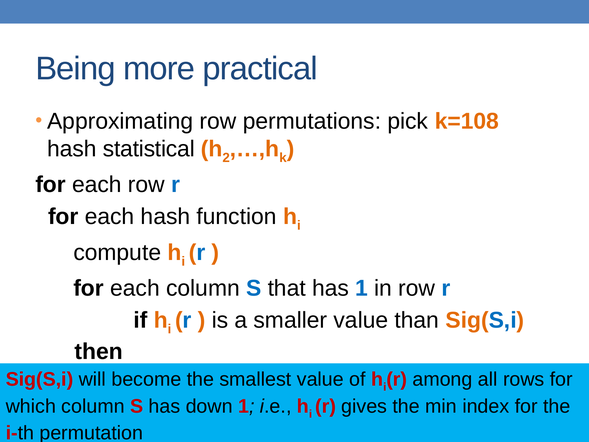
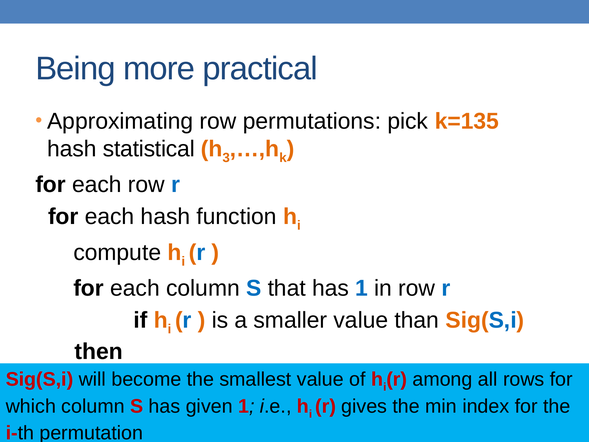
k=108: k=108 -> k=135
2: 2 -> 3
down: down -> given
